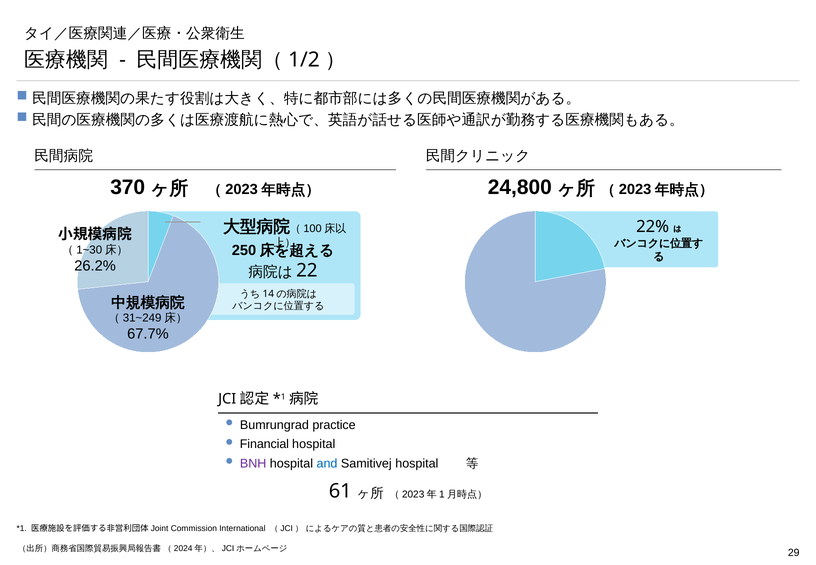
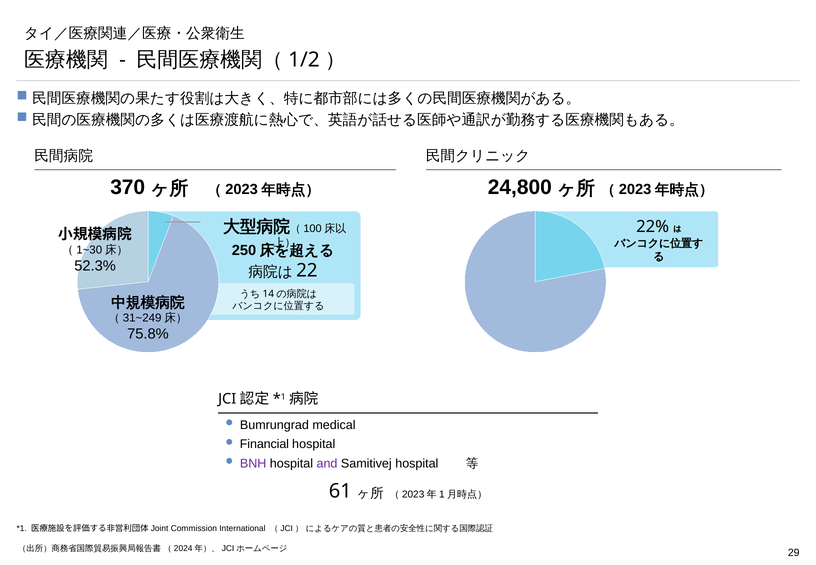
26.2%: 26.2% -> 52.3%
67.7%: 67.7% -> 75.8%
practice: practice -> medical
and colour: blue -> purple
